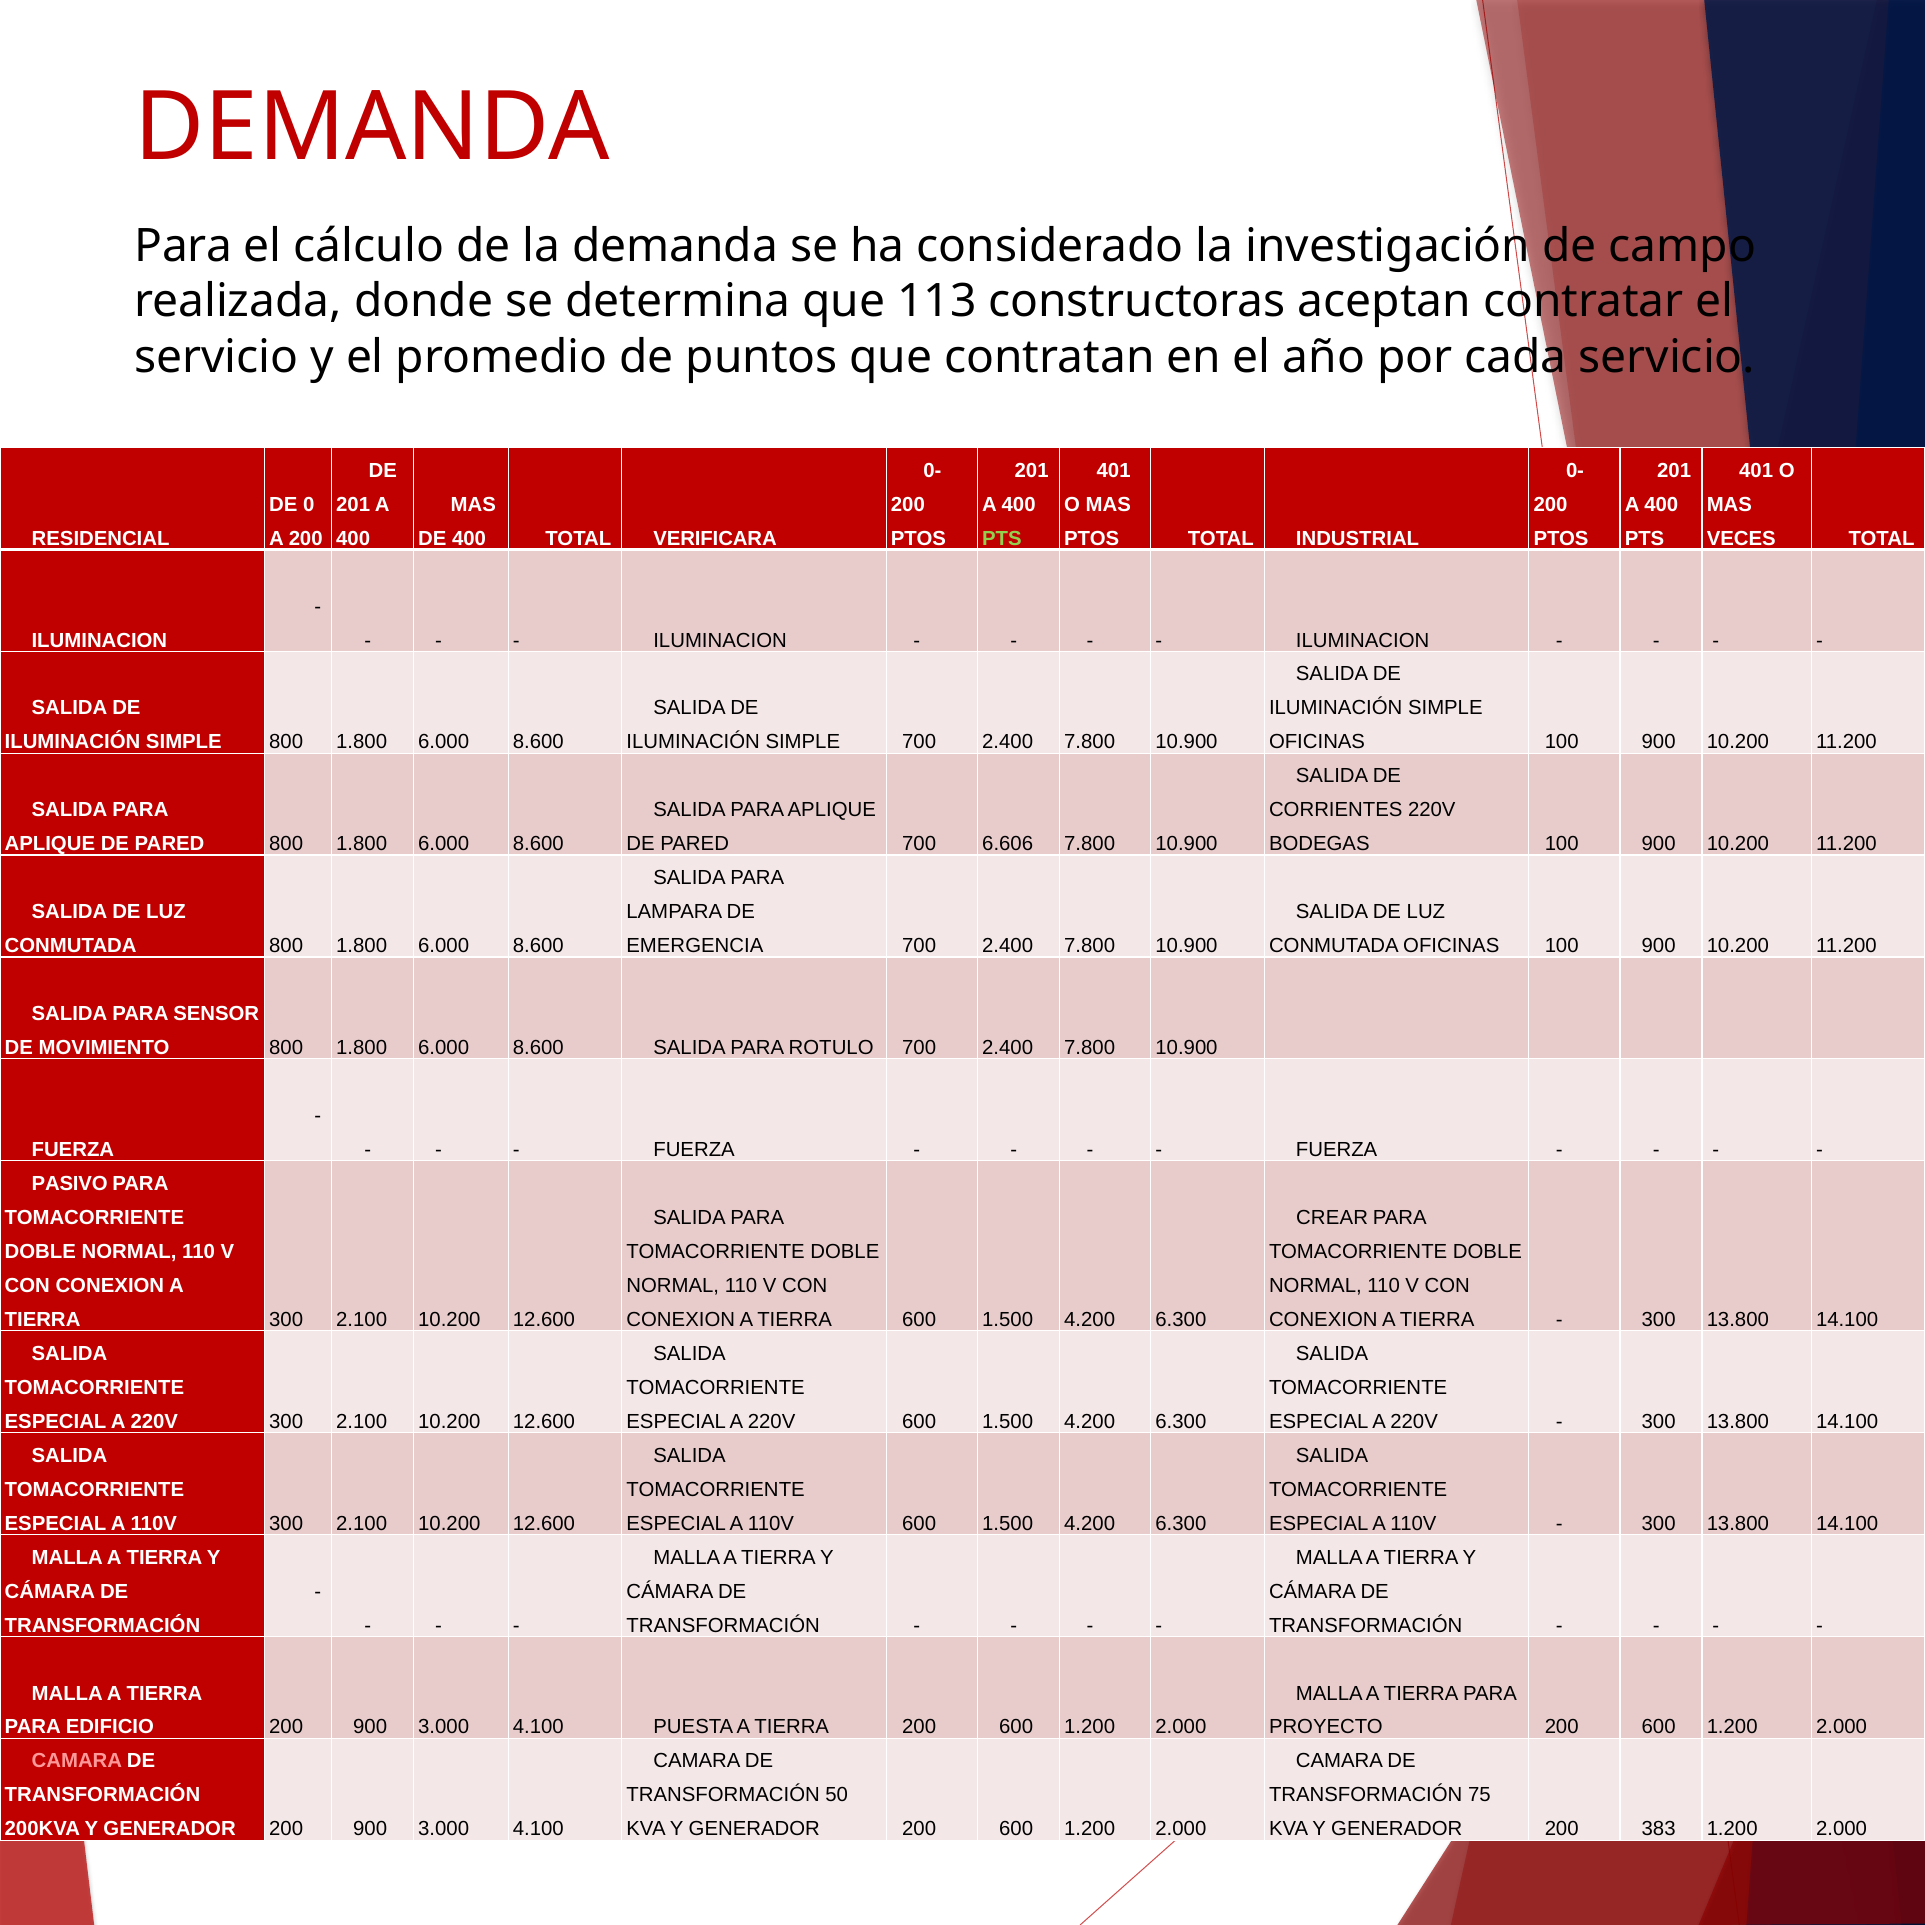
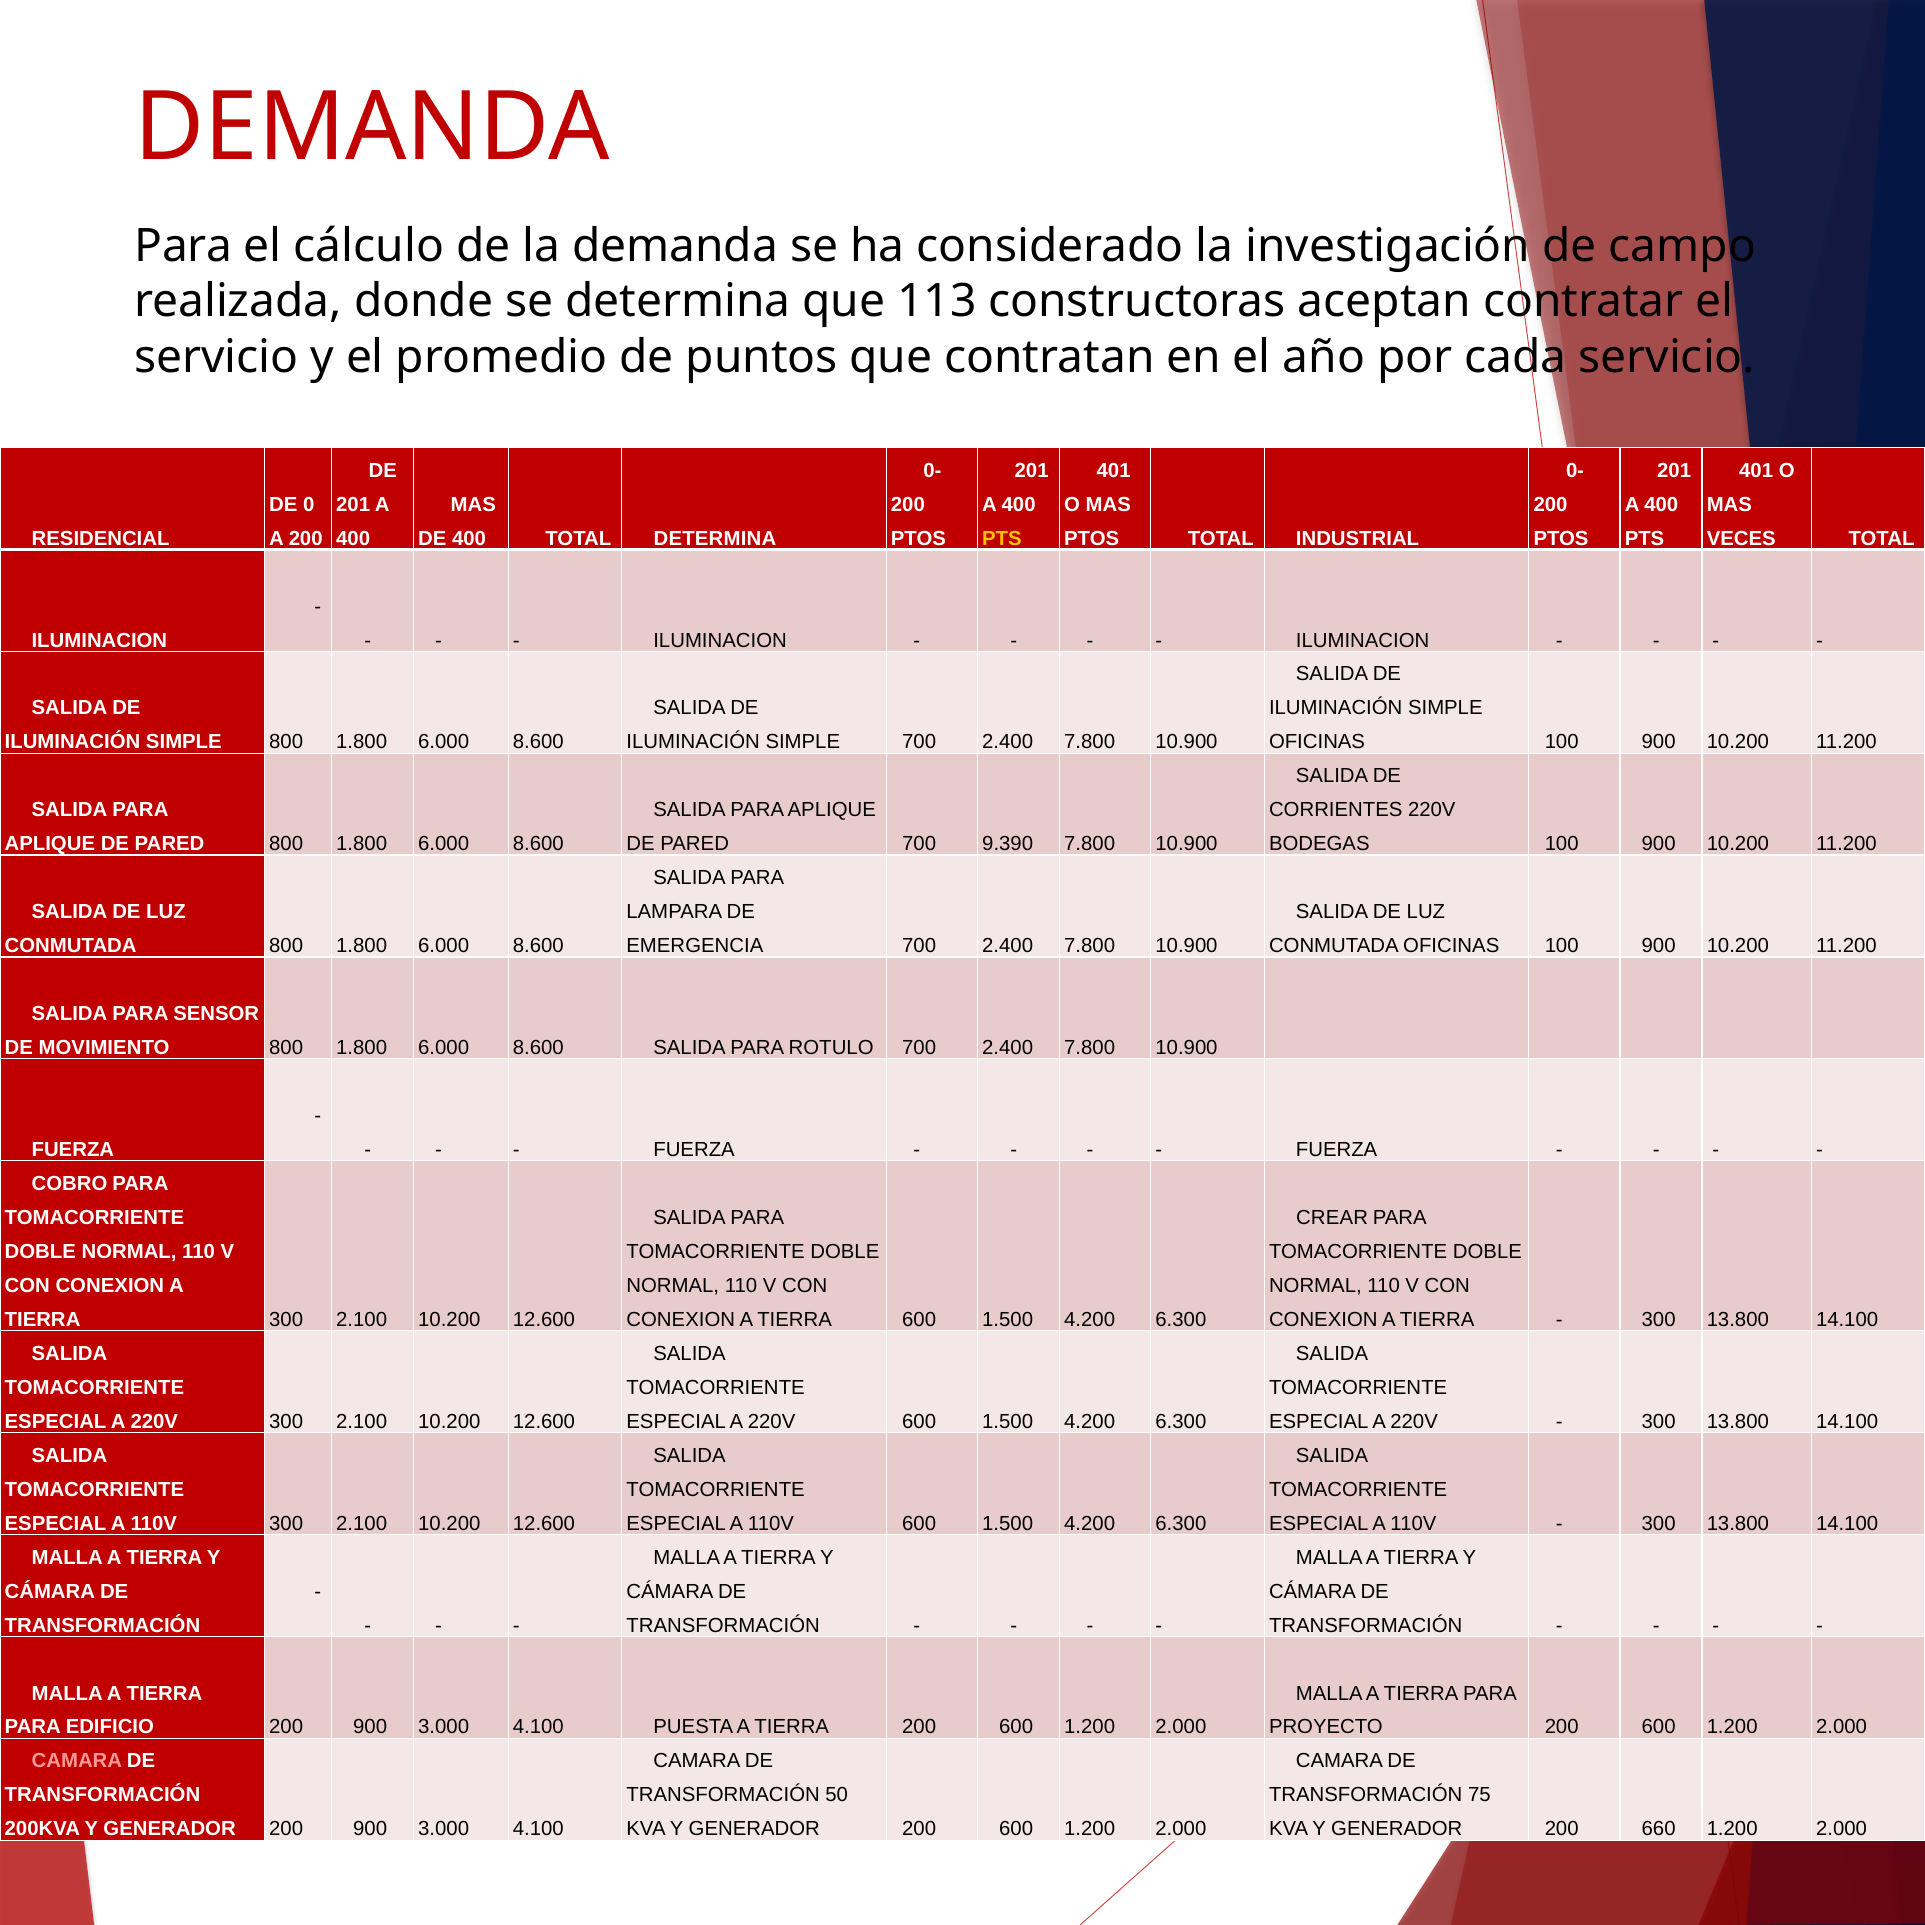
TOTAL VERIFICARA: VERIFICARA -> DETERMINA
PTS at (1002, 538) colour: light green -> yellow
6.606: 6.606 -> 9.390
PASIVO: PASIVO -> COBRO
383: 383 -> 660
